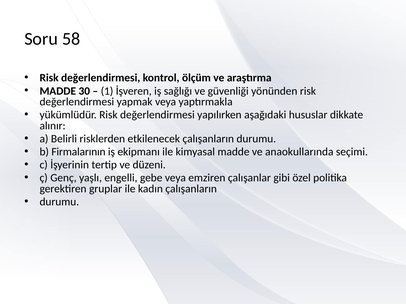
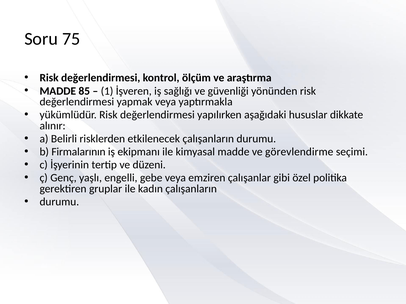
58: 58 -> 75
30: 30 -> 85
anaokullarında: anaokullarında -> görevlendirme
